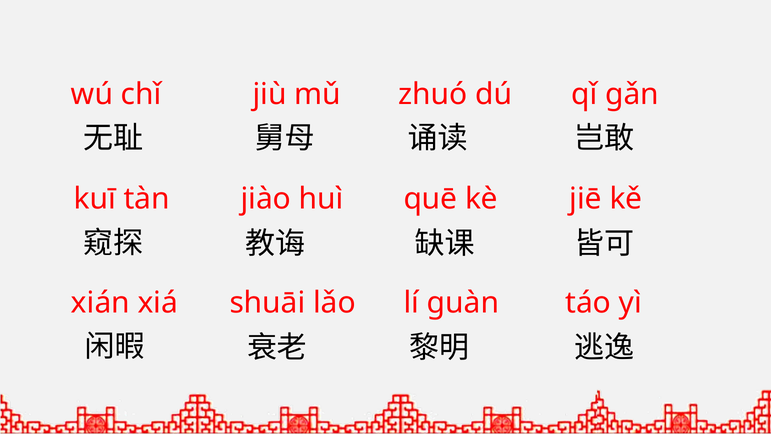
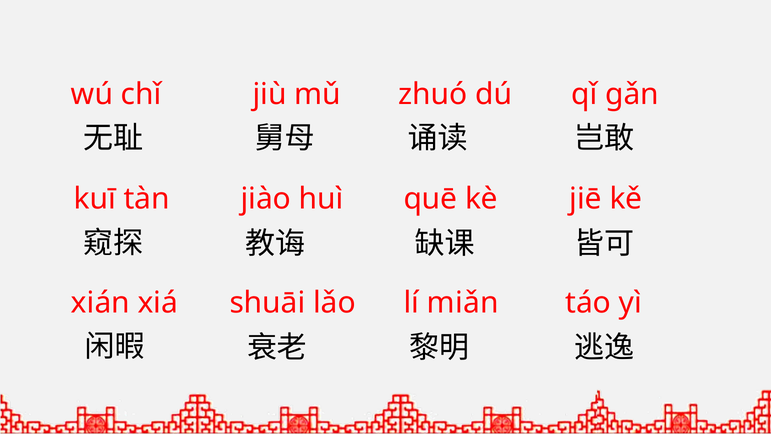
guàn: guàn -> miǎn
